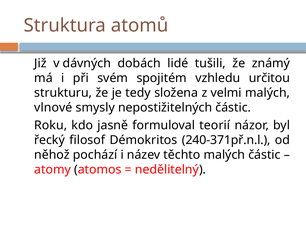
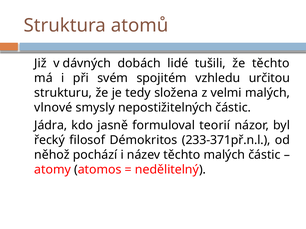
že známý: známý -> těchto
Roku: Roku -> Jádra
240-371př.n.l: 240-371př.n.l -> 233-371př.n.l
